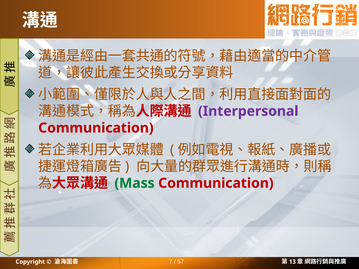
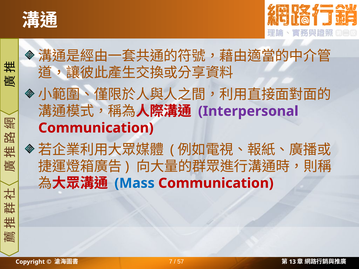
Mass colour: green -> blue
